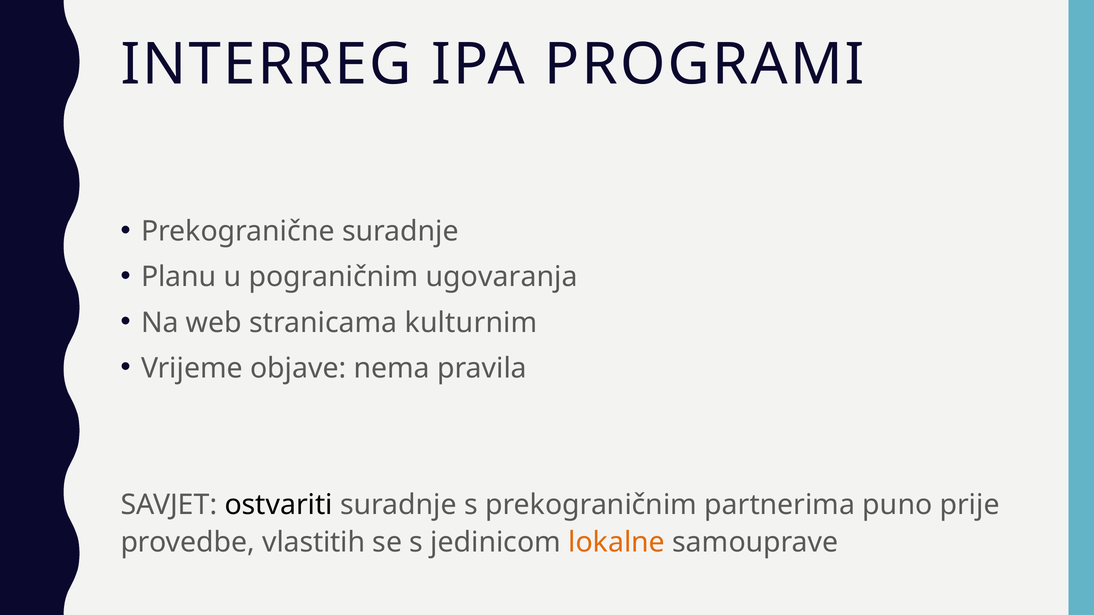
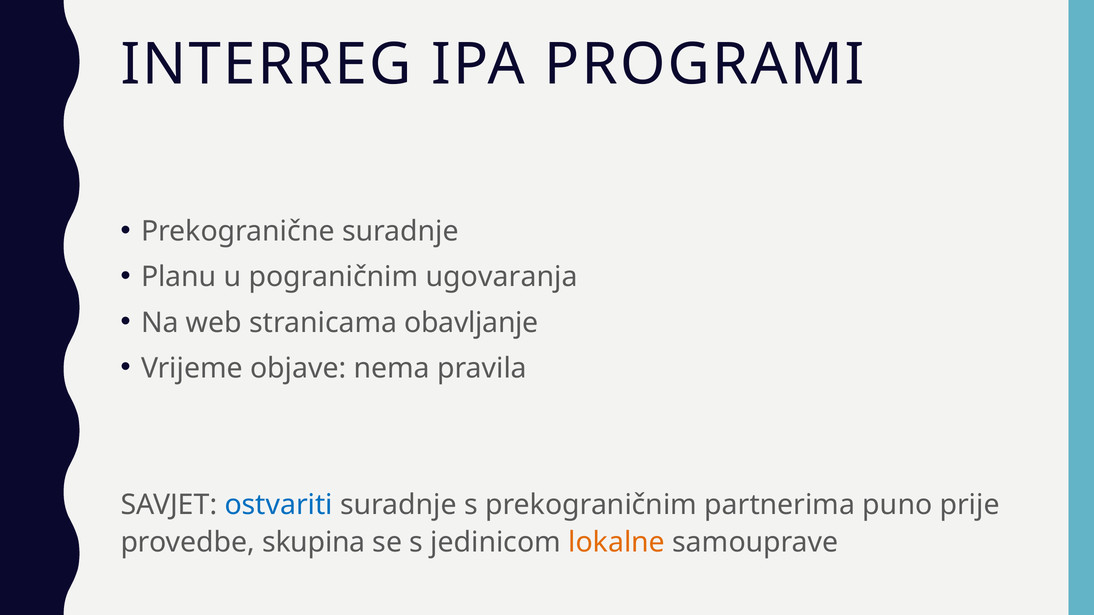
kulturnim: kulturnim -> obavljanje
ostvariti colour: black -> blue
vlastitih: vlastitih -> skupina
